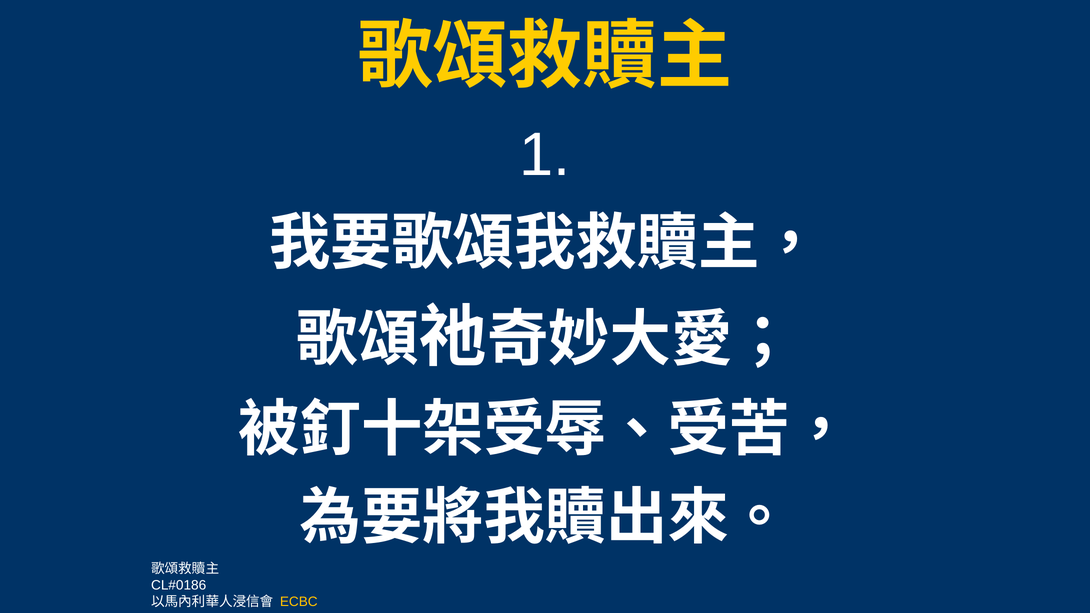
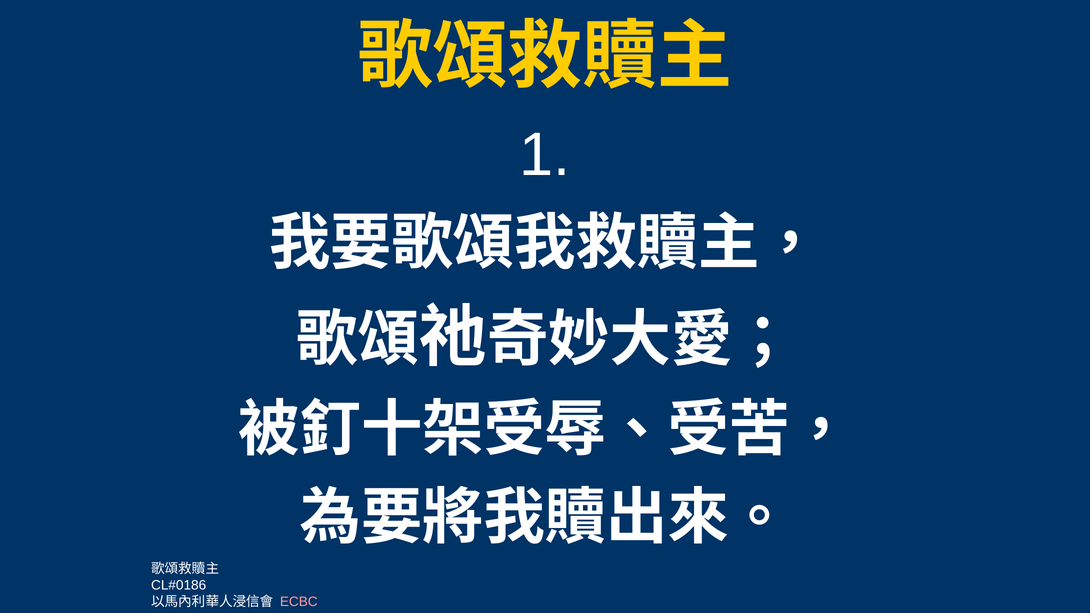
ECBC colour: yellow -> pink
